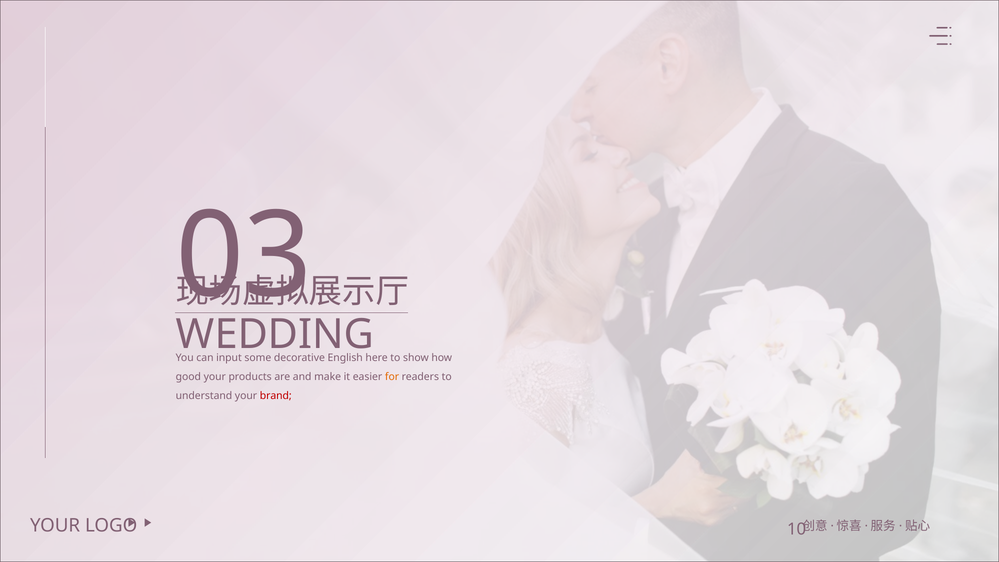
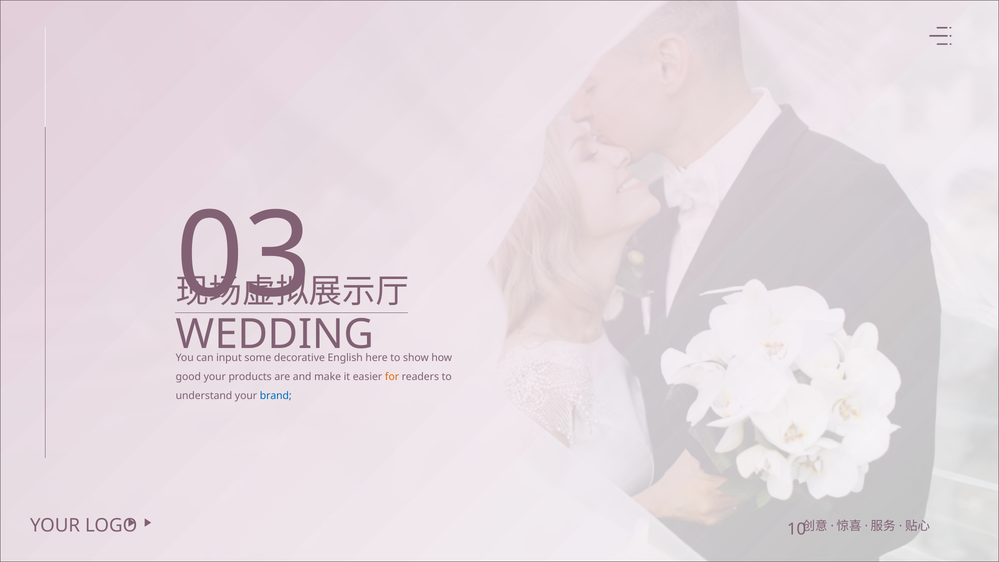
brand colour: red -> blue
